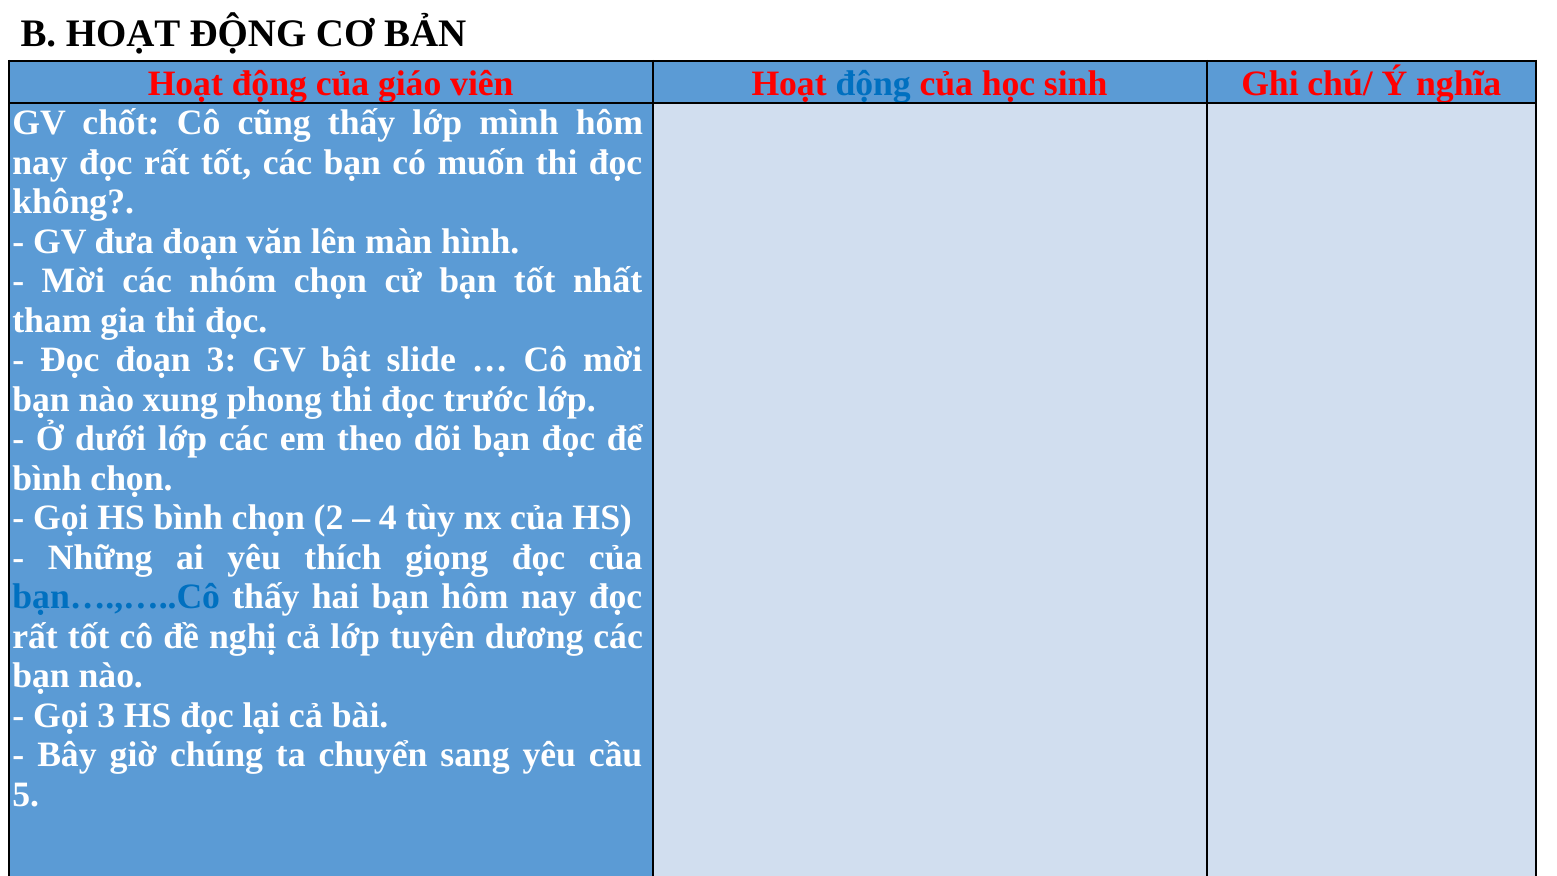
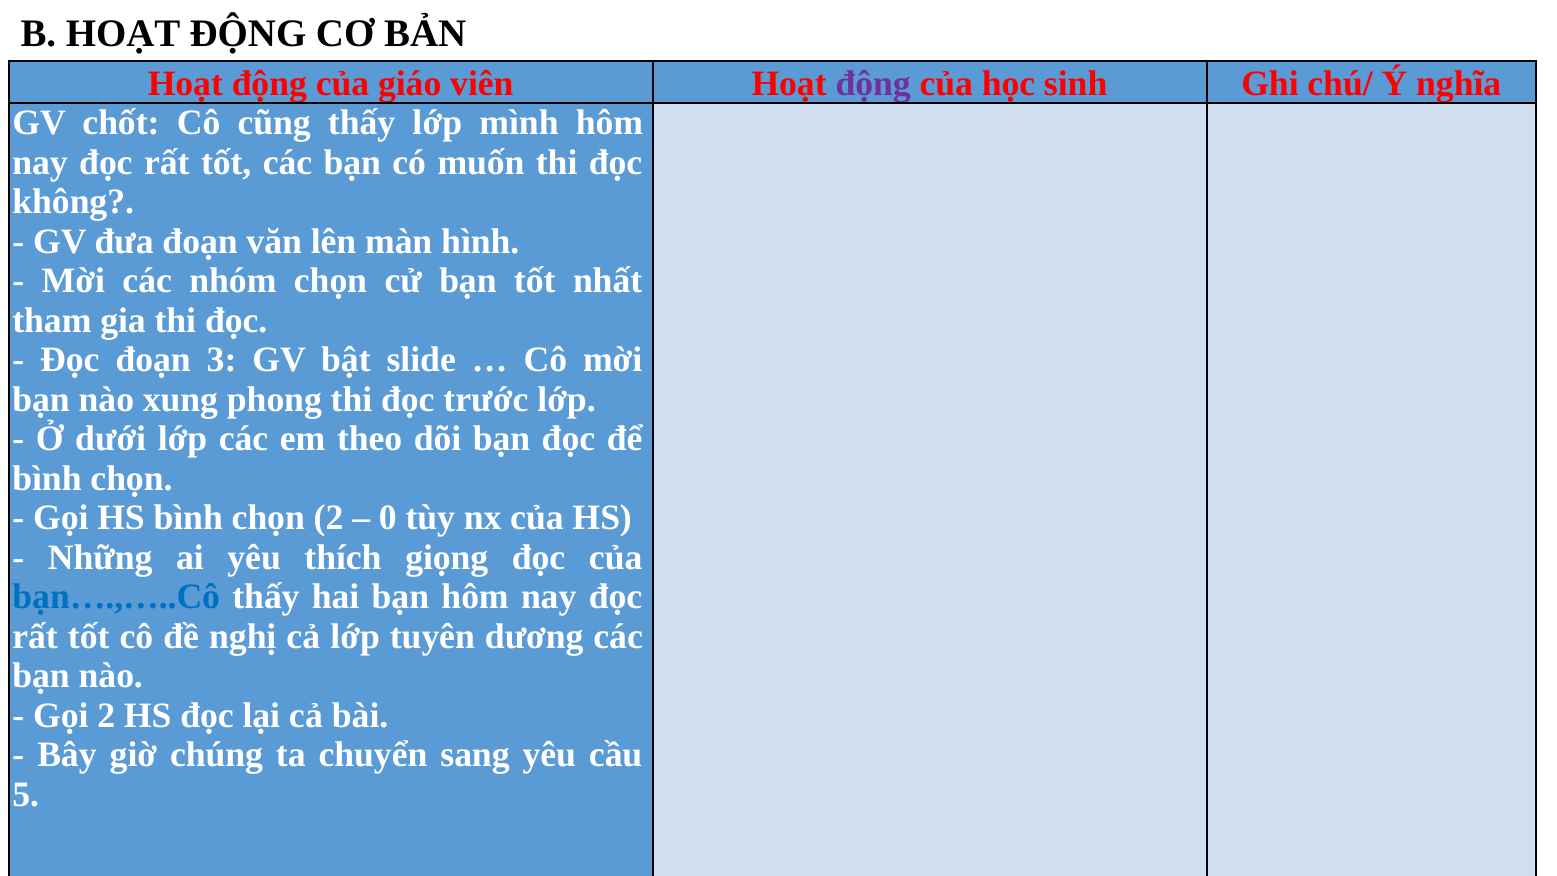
động at (873, 84) colour: blue -> purple
4: 4 -> 0
Gọi 3: 3 -> 2
